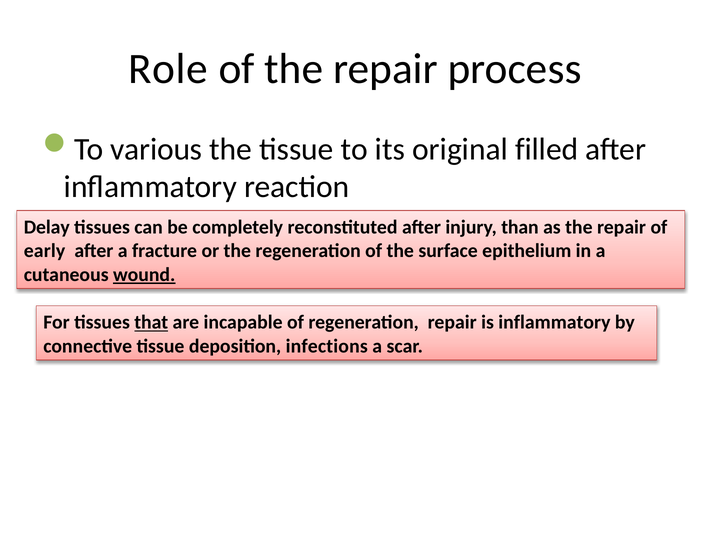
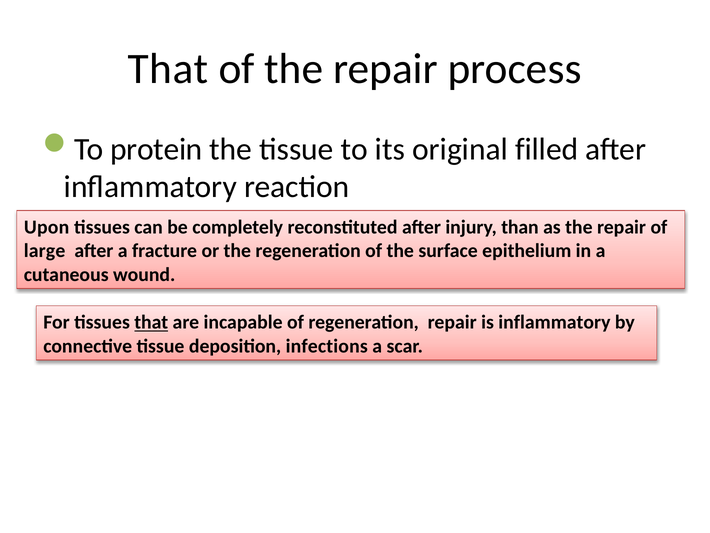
Role at (168, 69): Role -> That
various: various -> protein
Delay: Delay -> Upon
early: early -> large
wound underline: present -> none
